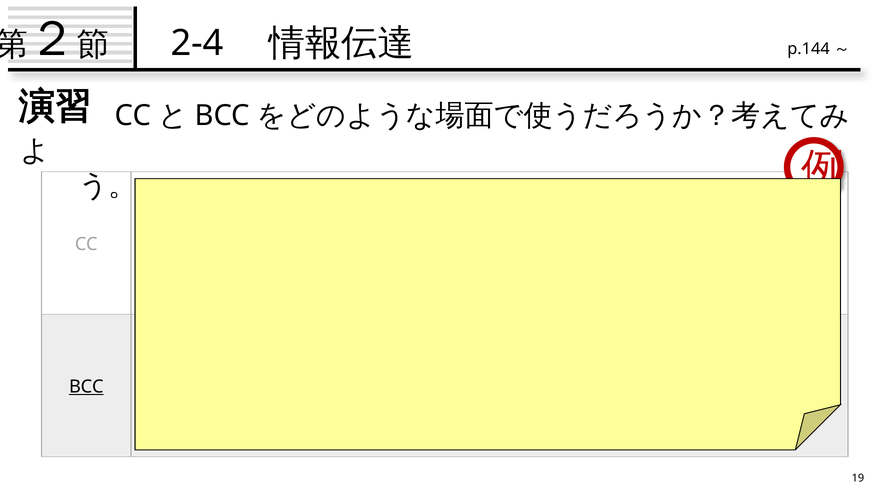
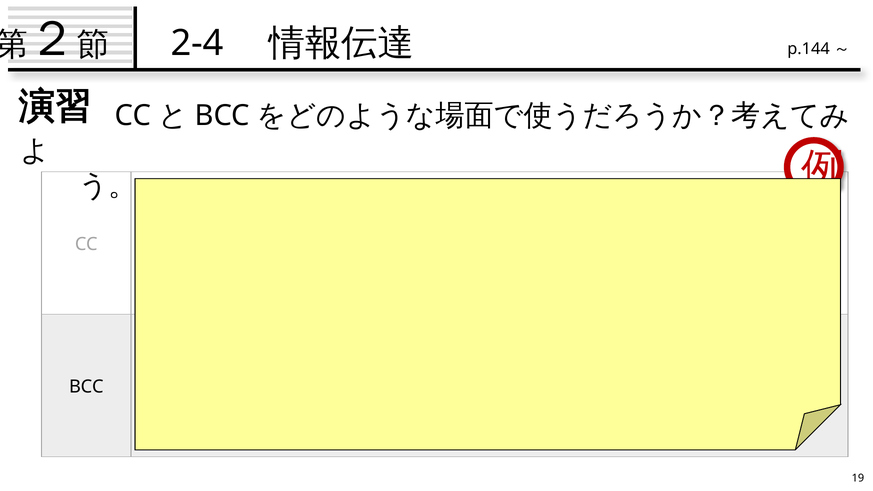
BCC at (86, 387) underline: present -> none
